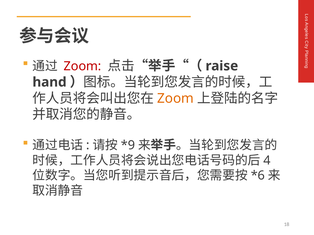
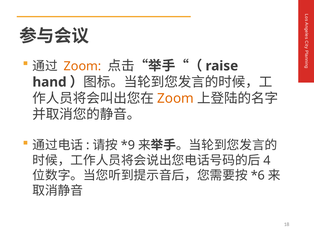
Zoom at (83, 66) colour: red -> orange
